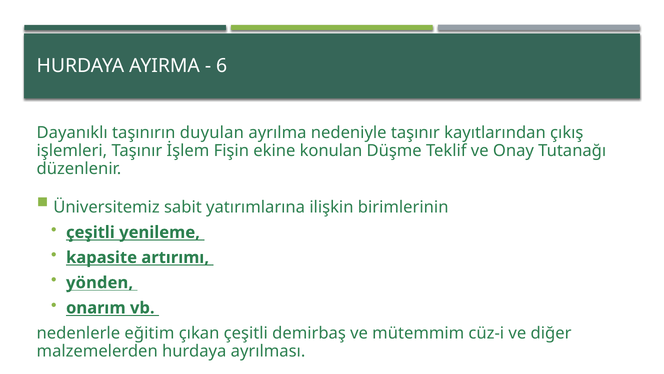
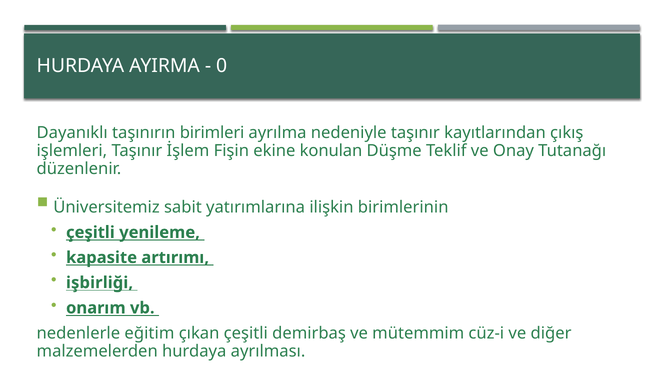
6: 6 -> 0
duyulan: duyulan -> birimleri
yönden: yönden -> işbirliği
